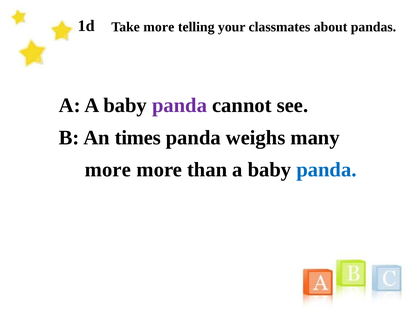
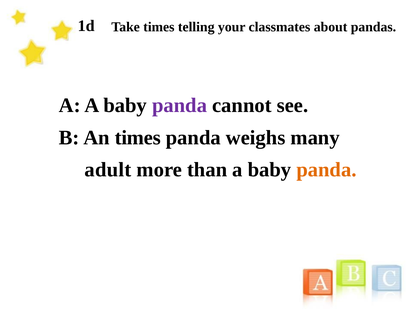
Take more: more -> times
more at (108, 170): more -> adult
panda at (326, 170) colour: blue -> orange
